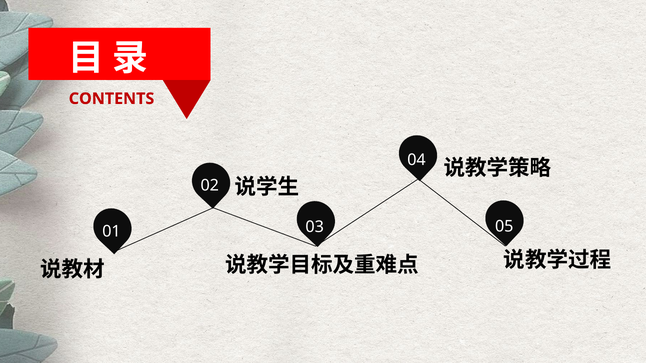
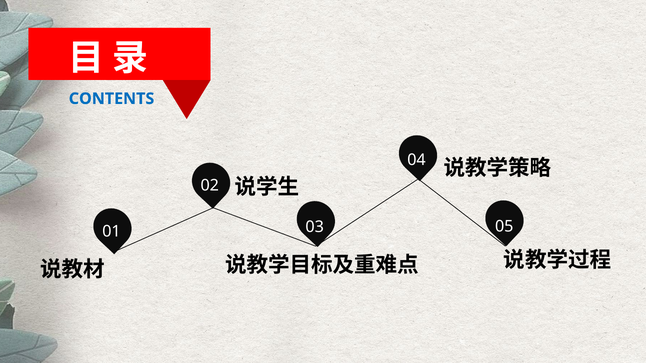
CONTENTS colour: red -> blue
